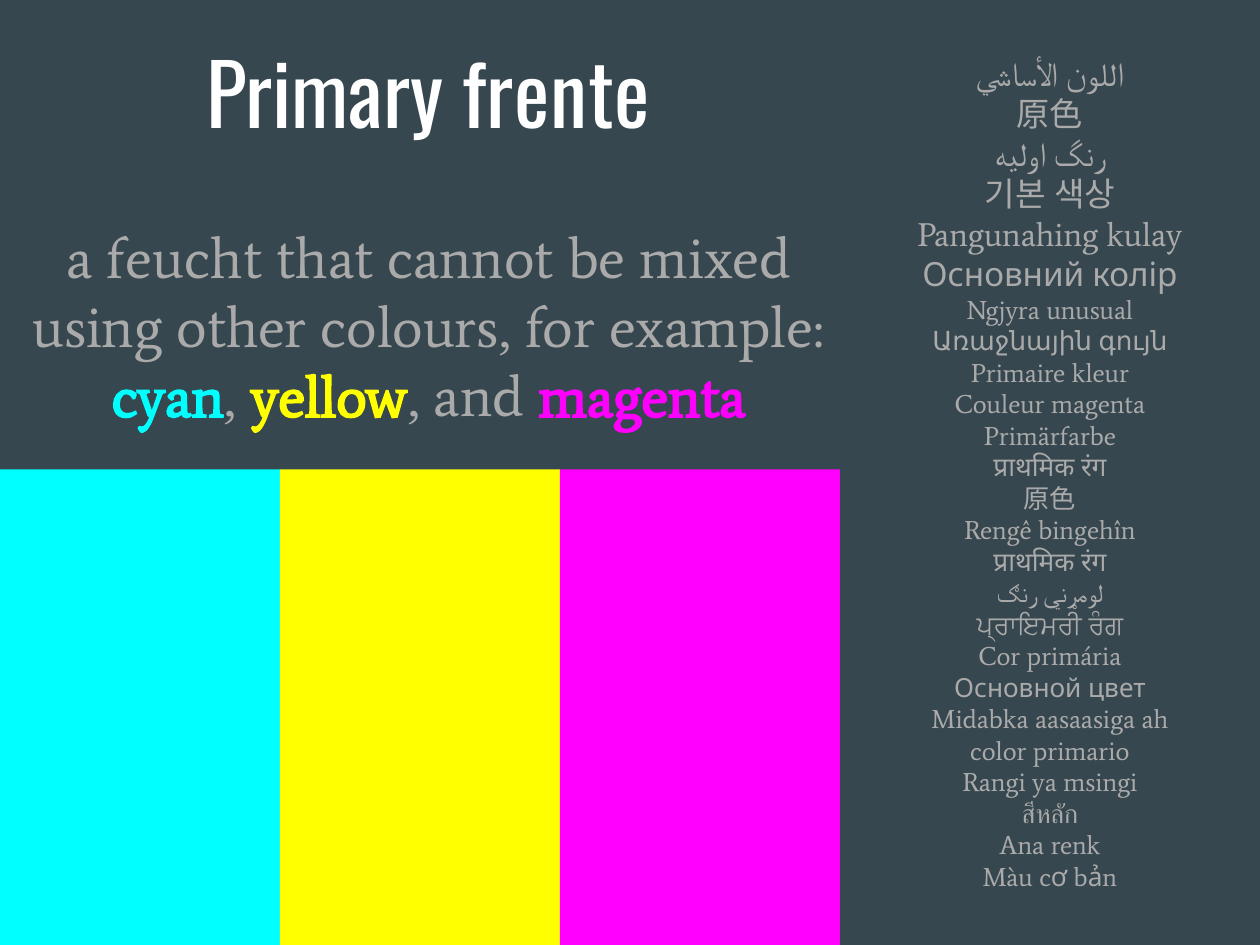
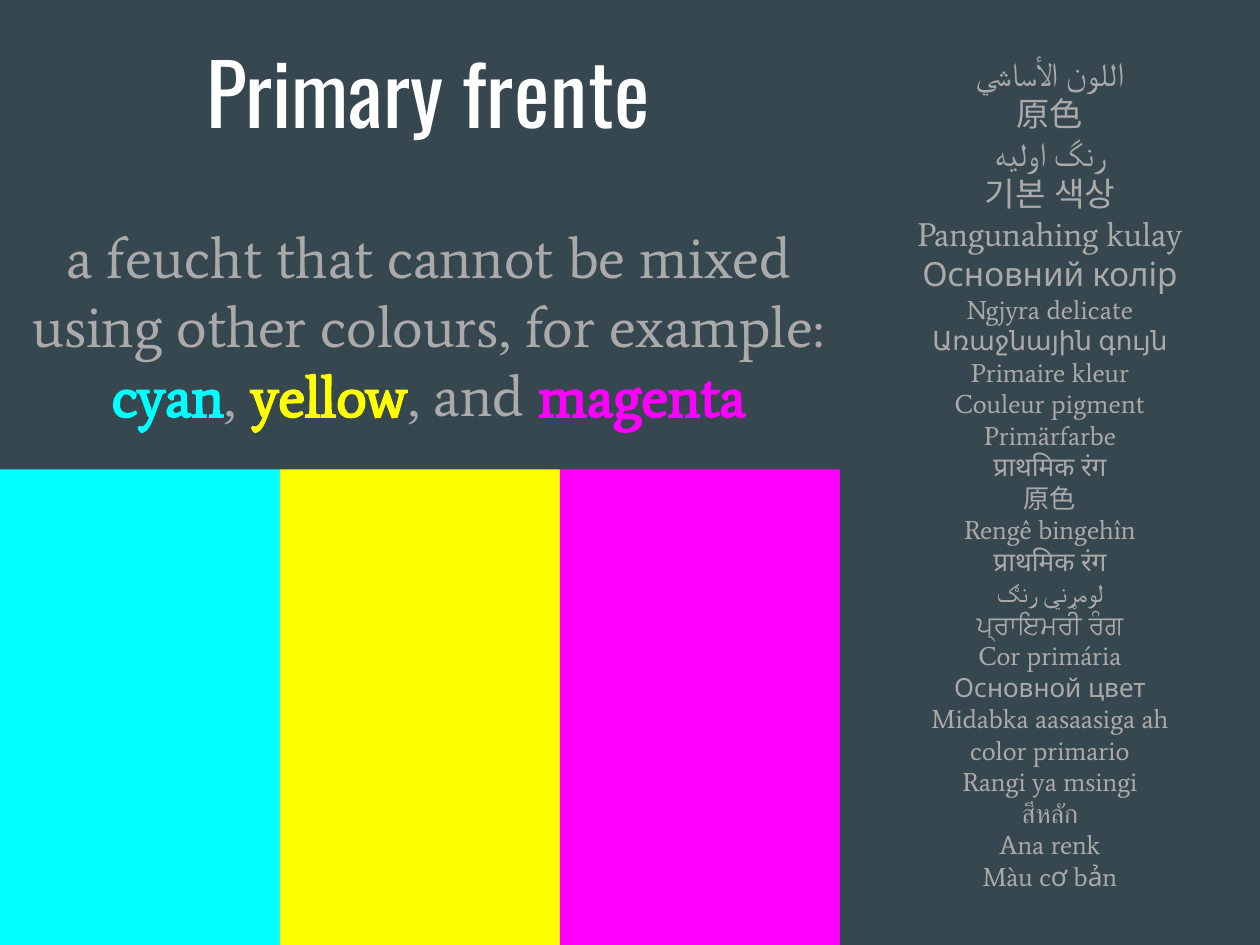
unusual: unusual -> delicate
Couleur magenta: magenta -> pigment
